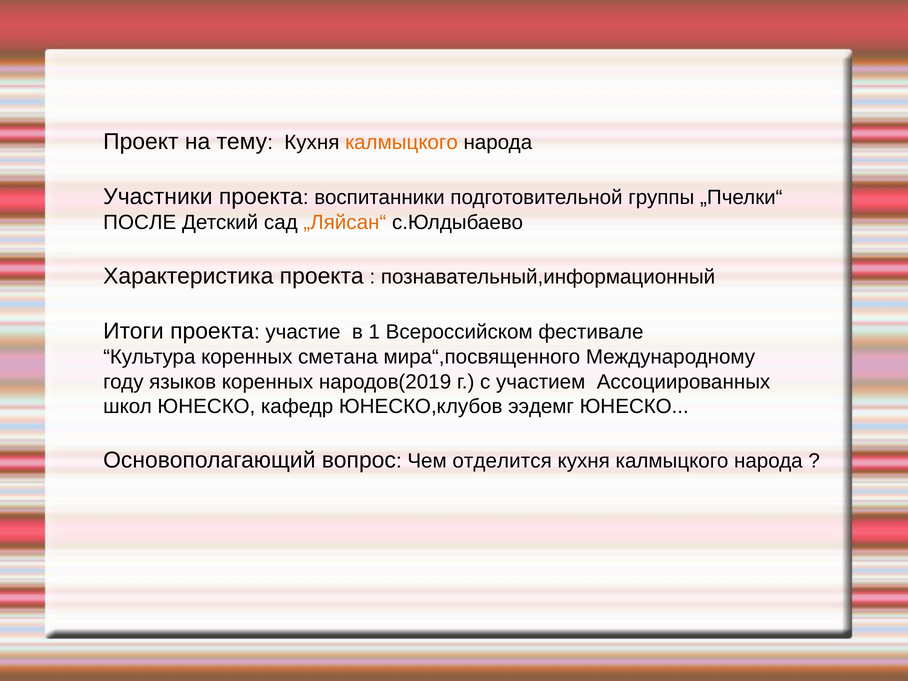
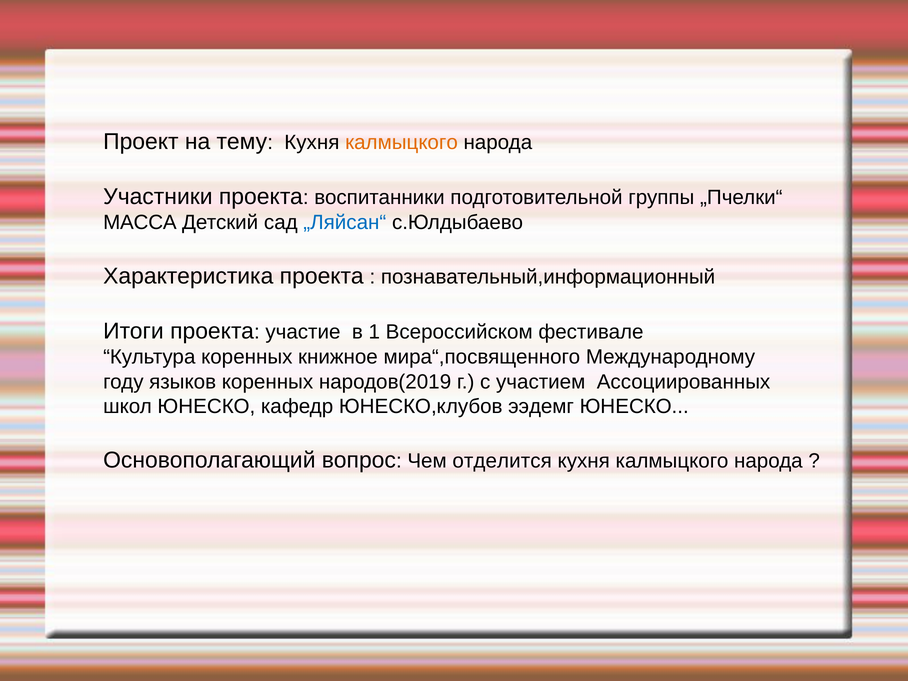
ПОСЛЕ: ПОСЛЕ -> МАССА
„Ляйсан“ colour: orange -> blue
сметана: сметана -> книжное
